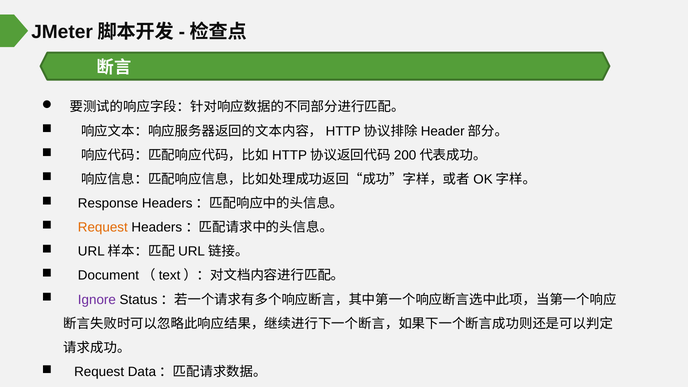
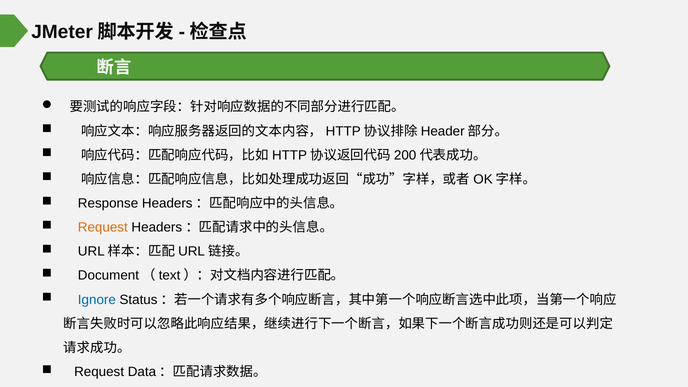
Ignore colour: purple -> blue
